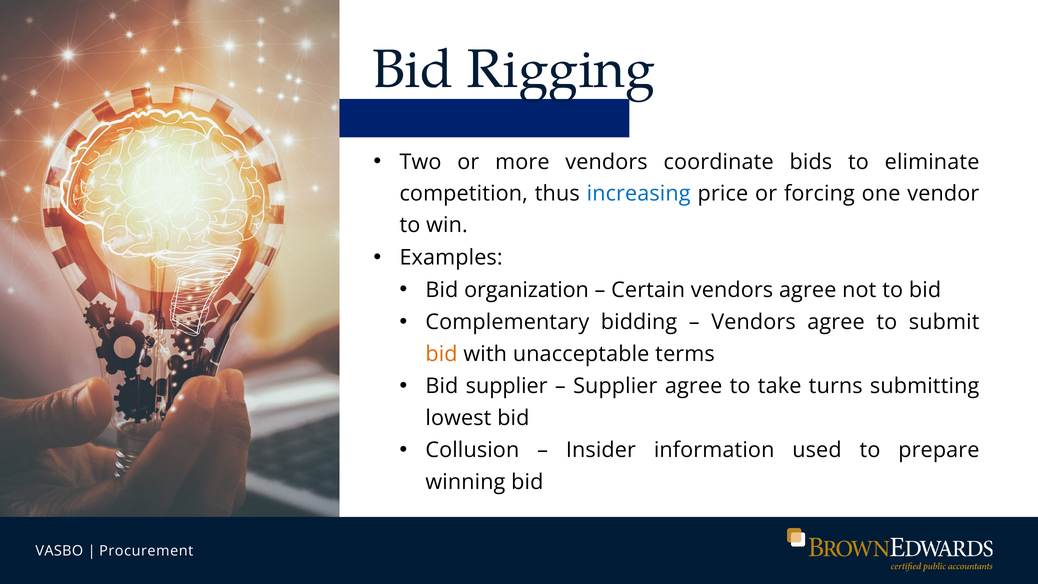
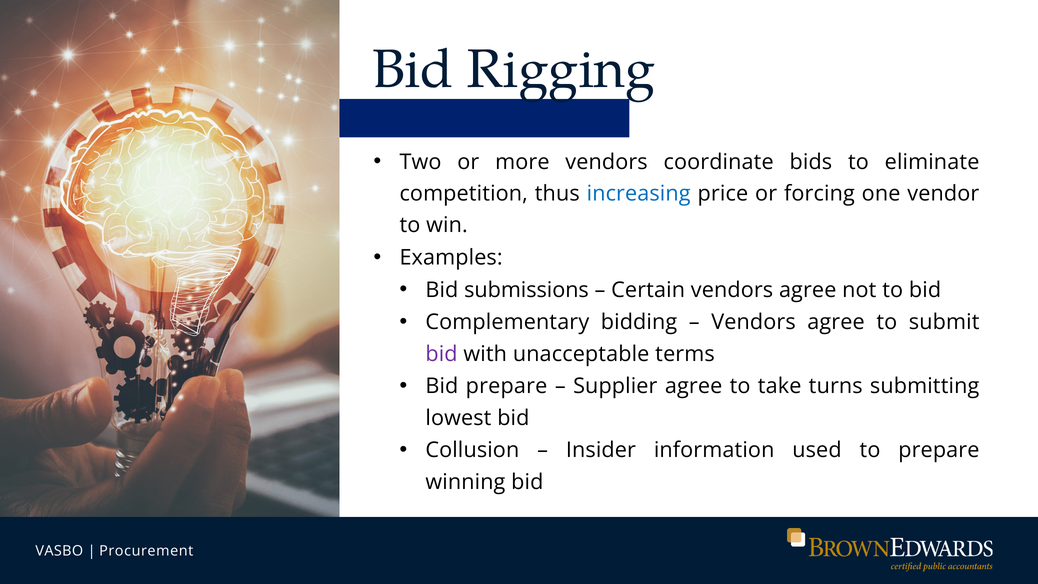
organization: organization -> submissions
bid at (442, 354) colour: orange -> purple
Bid supplier: supplier -> prepare
